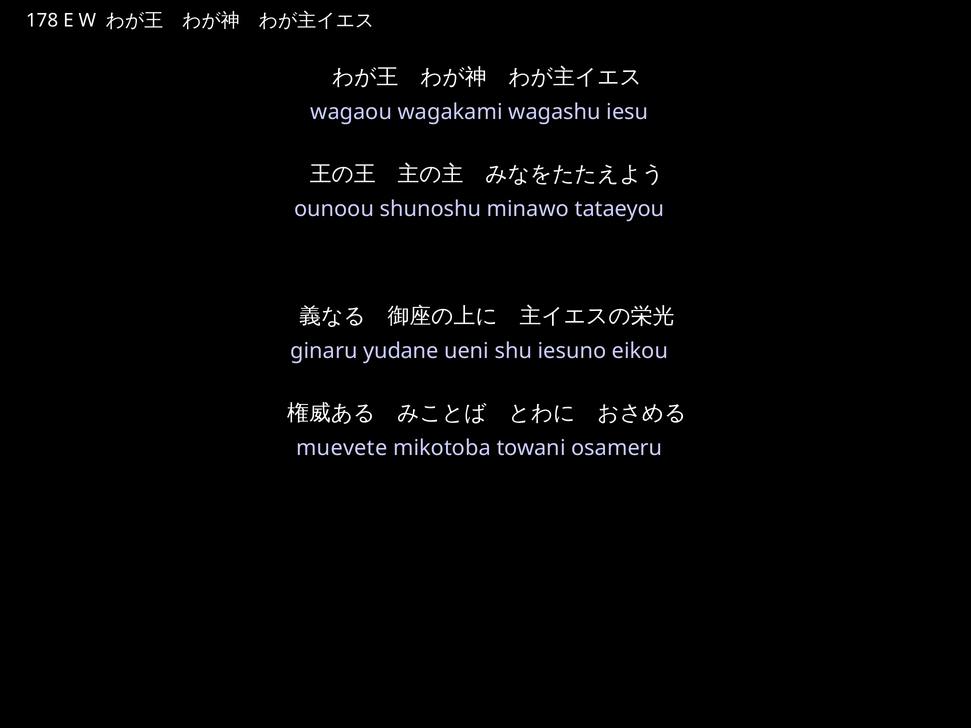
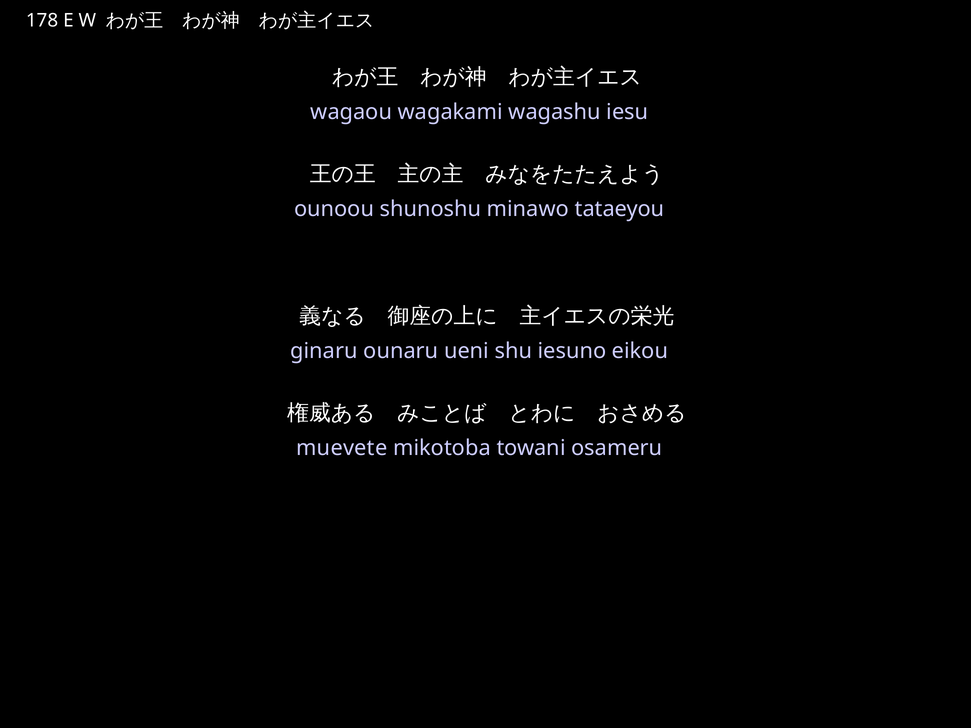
yudane: yudane -> ounaru
